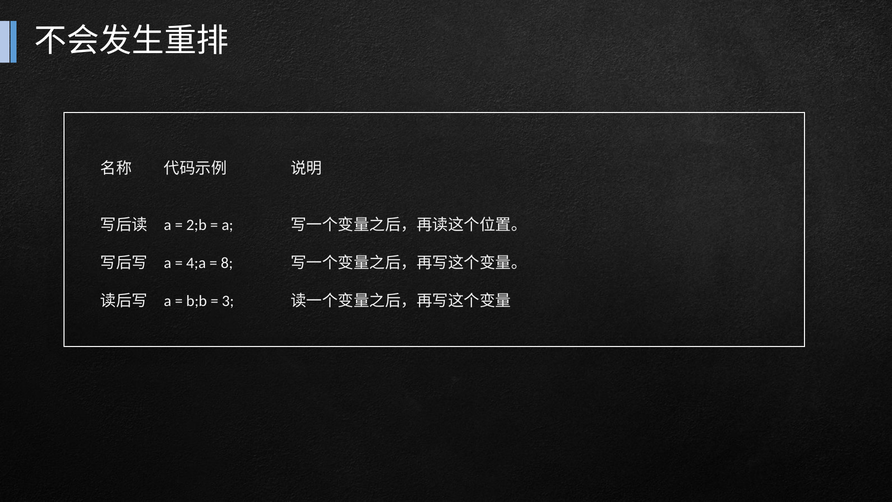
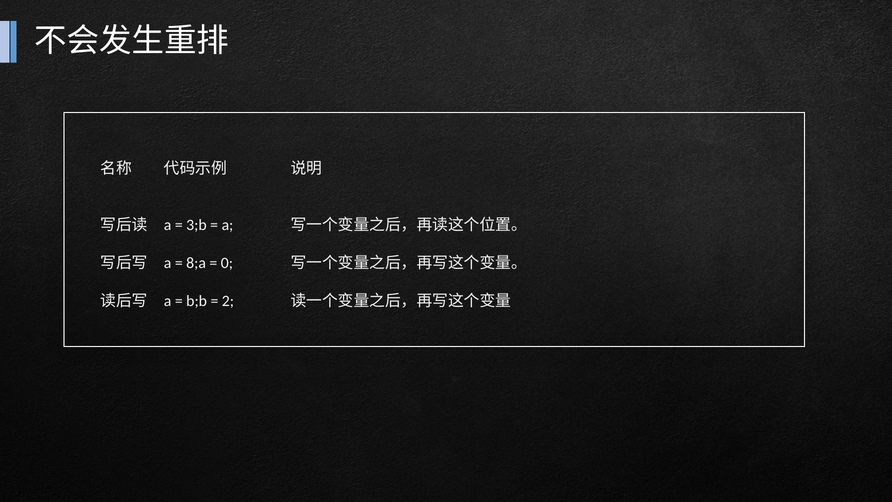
2;b: 2;b -> 3;b
4;a: 4;a -> 8;a
8: 8 -> 0
3: 3 -> 2
